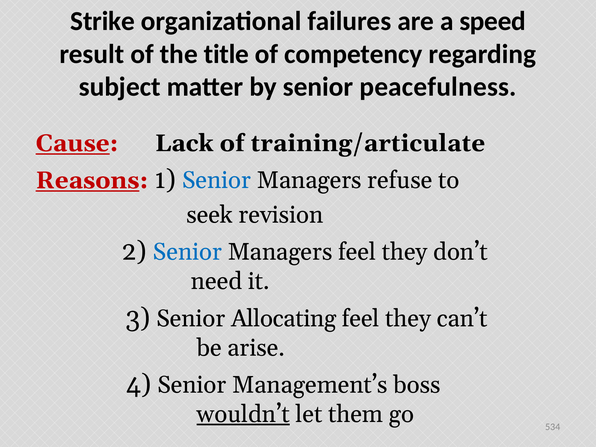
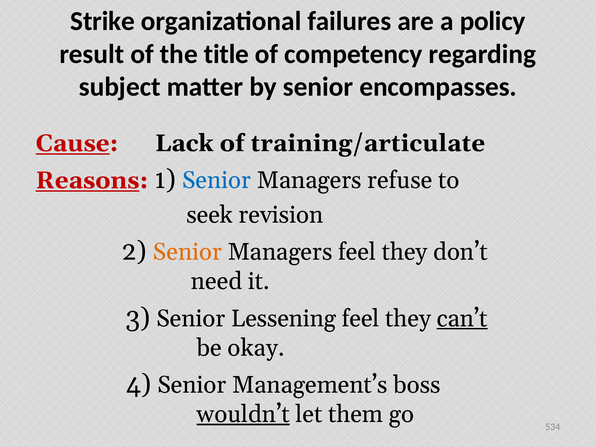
speed: speed -> policy
peacefulness: peacefulness -> encompasses
Senior at (187, 252) colour: blue -> orange
Allocating: Allocating -> Lessening
can’t underline: none -> present
arise: arise -> okay
